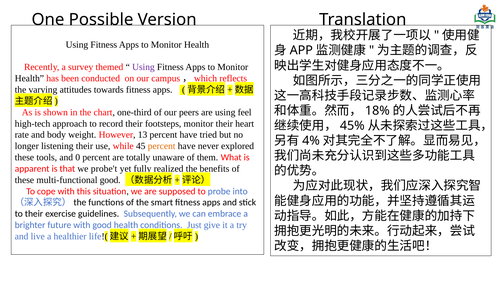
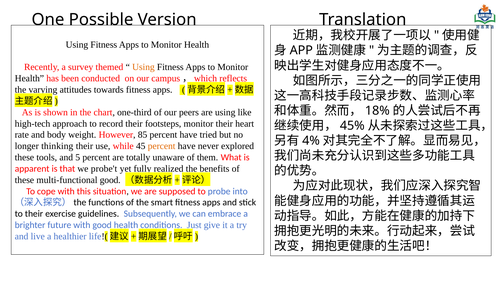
Using at (143, 67) colour: purple -> orange
feel: feel -> like
13: 13 -> 85
listening: listening -> thinking
0: 0 -> 5
